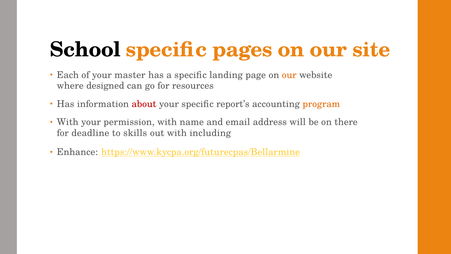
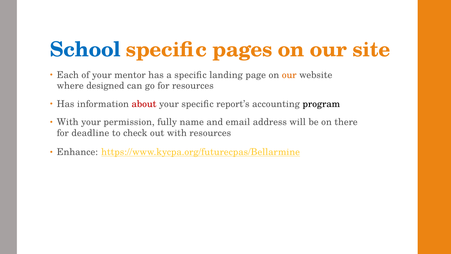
School colour: black -> blue
master: master -> mentor
program colour: orange -> black
permission with: with -> fully
skills: skills -> check
with including: including -> resources
